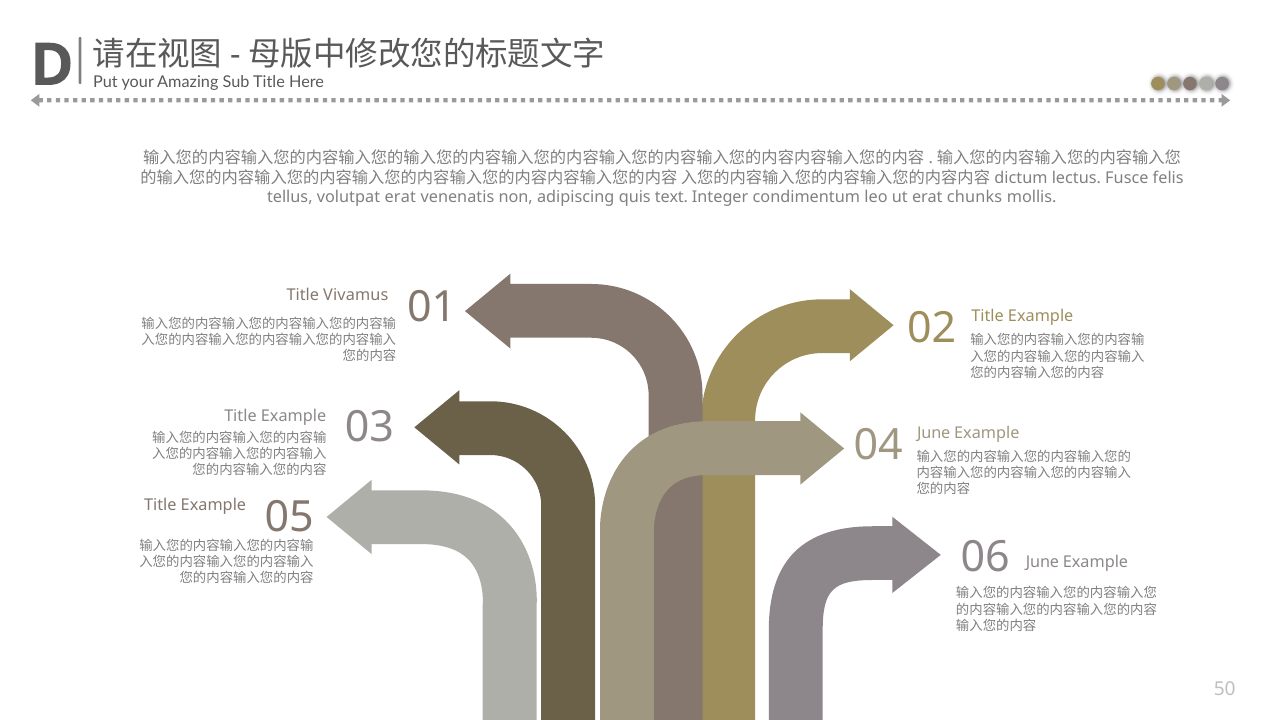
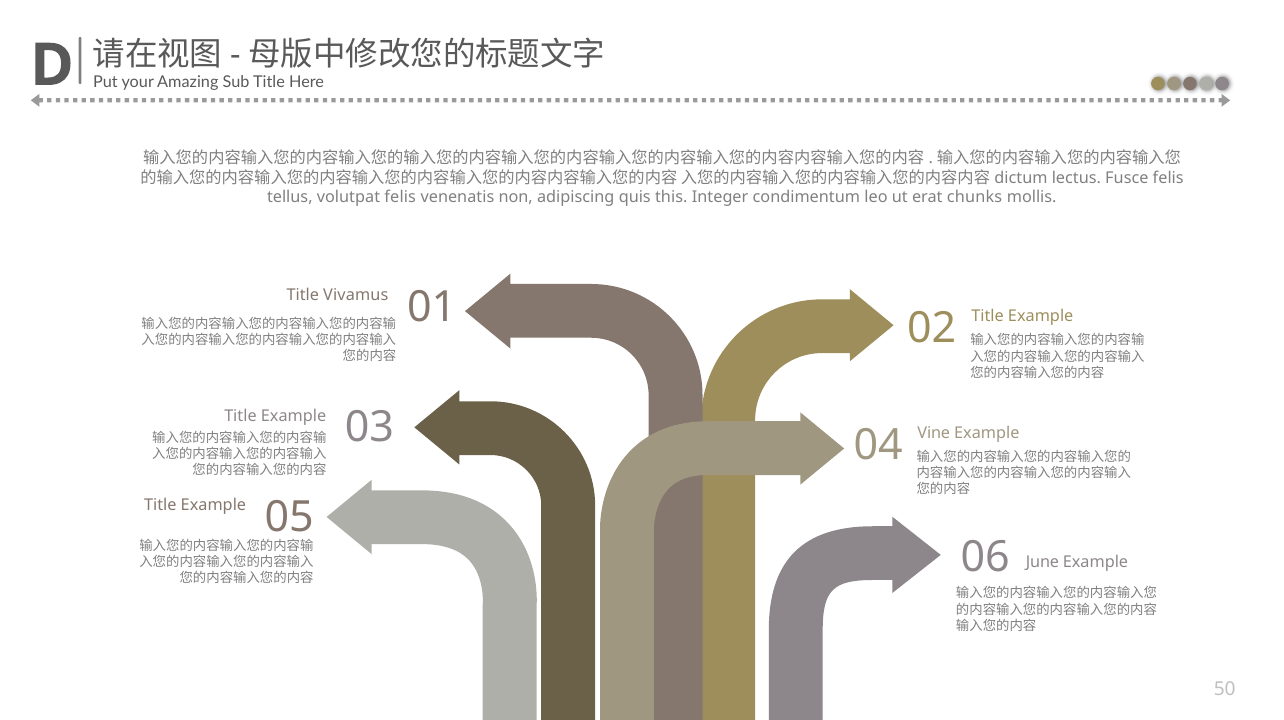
volutpat erat: erat -> felis
text: text -> this
04 June: June -> Vine
